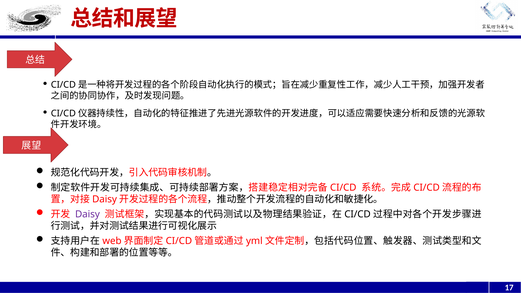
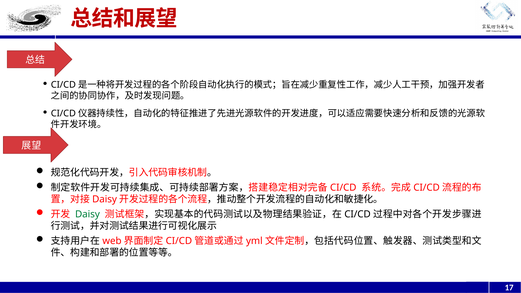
Daisy colour: purple -> green
